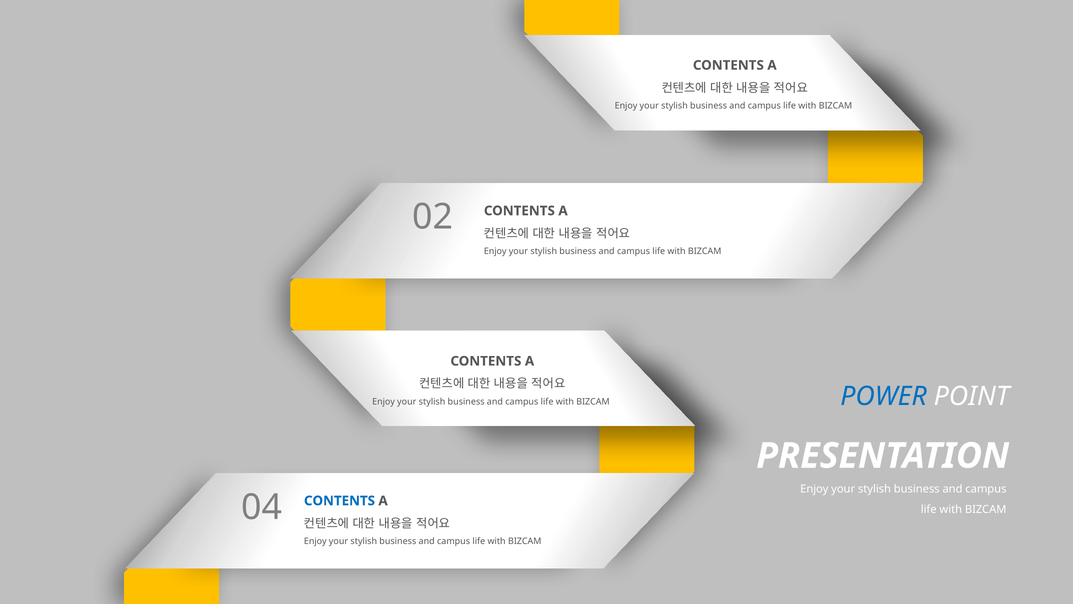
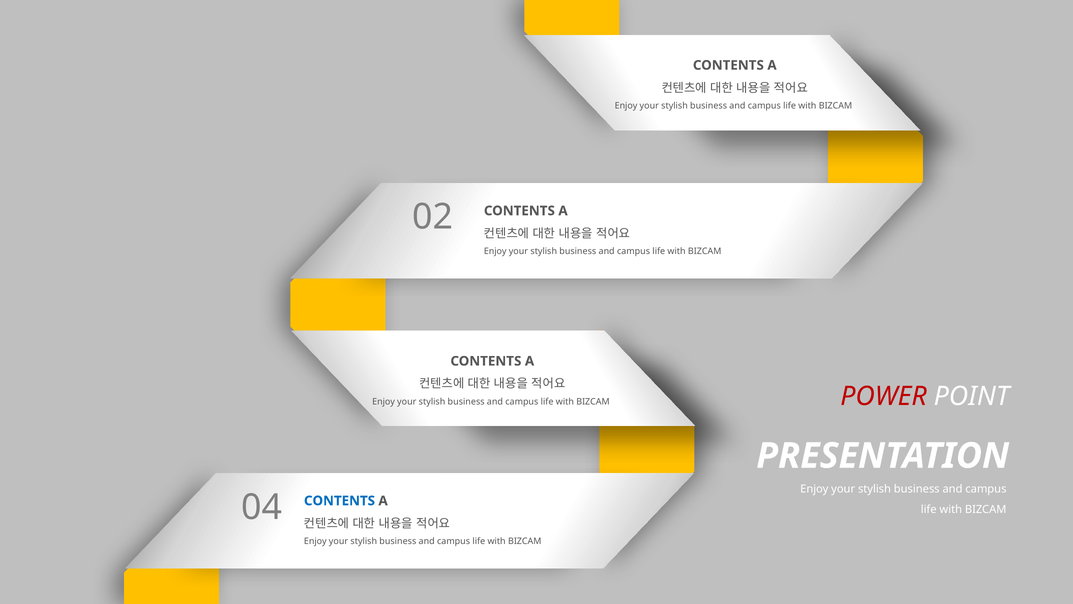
POWER colour: blue -> red
